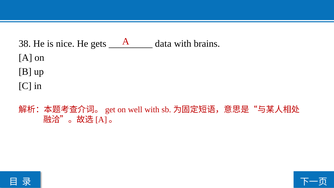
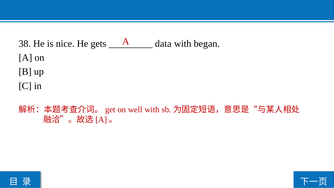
brains: brains -> began
